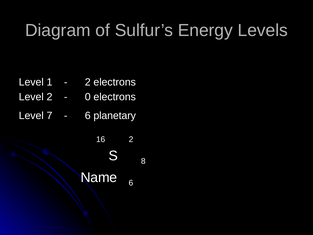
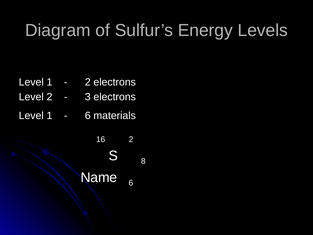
0: 0 -> 3
7 at (49, 115): 7 -> 1
planetary: planetary -> materials
